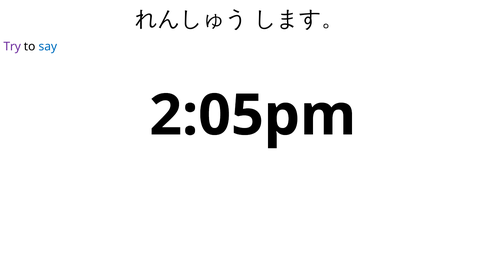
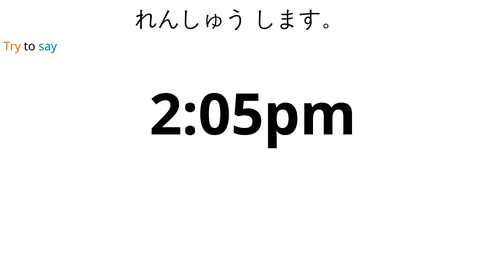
Try colour: purple -> orange
